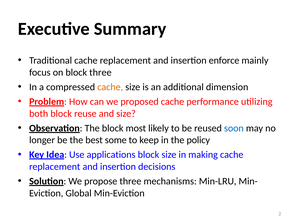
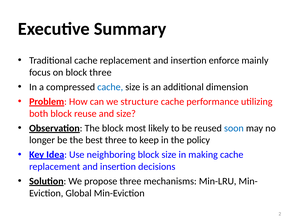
cache at (110, 87) colour: orange -> blue
proposed: proposed -> structure
best some: some -> three
applications: applications -> neighboring
